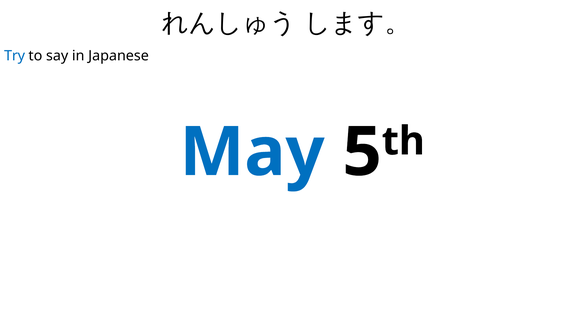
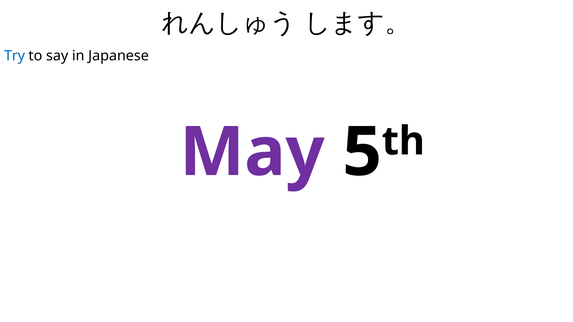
May colour: blue -> purple
